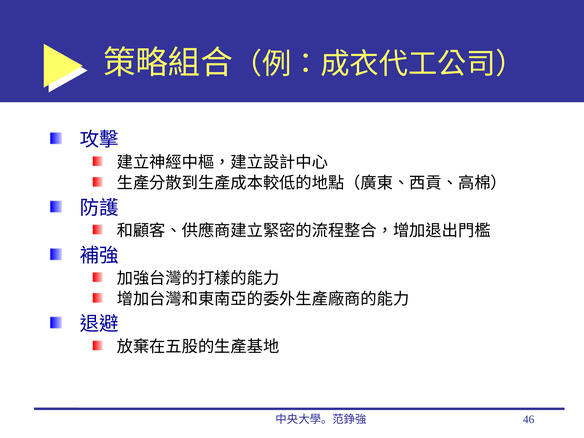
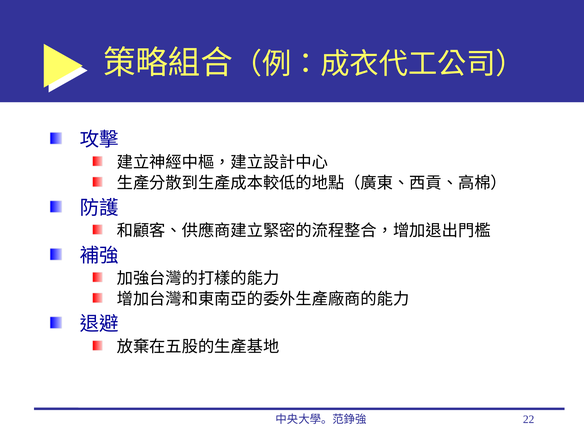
46: 46 -> 22
